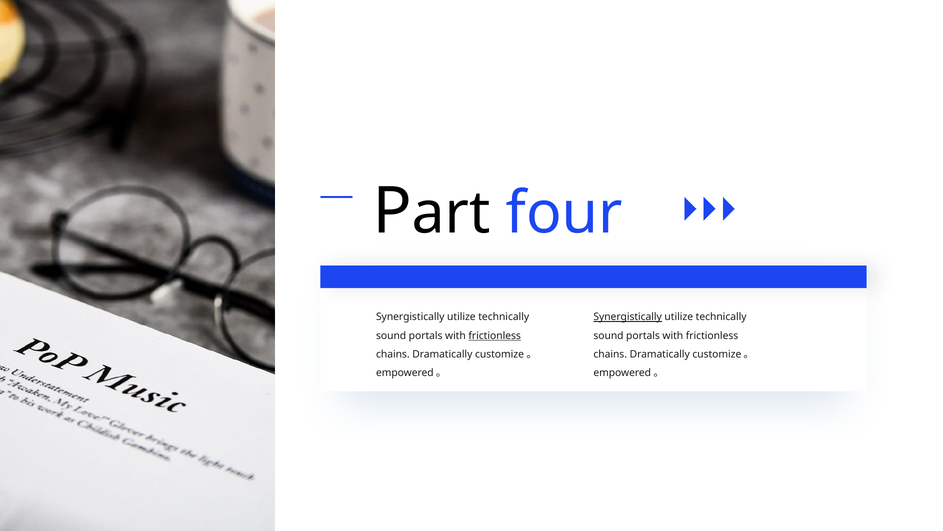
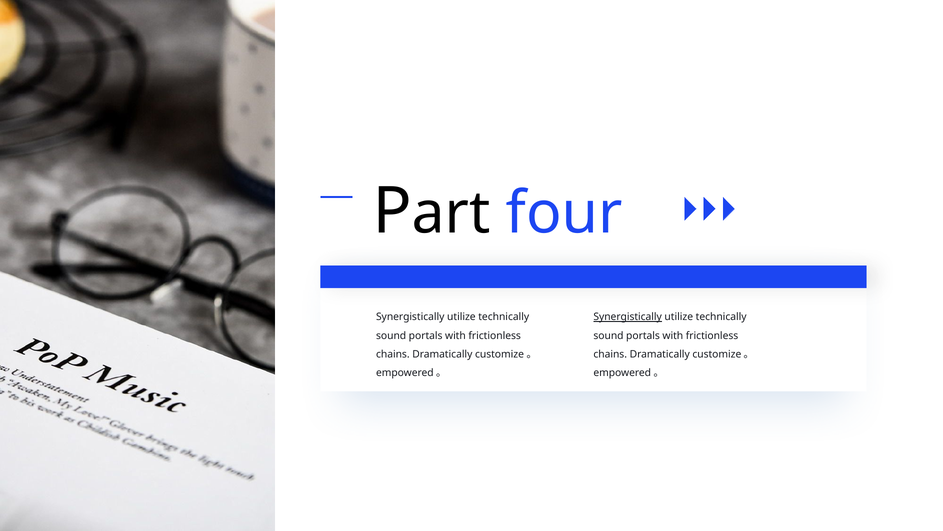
frictionless at (495, 335) underline: present -> none
